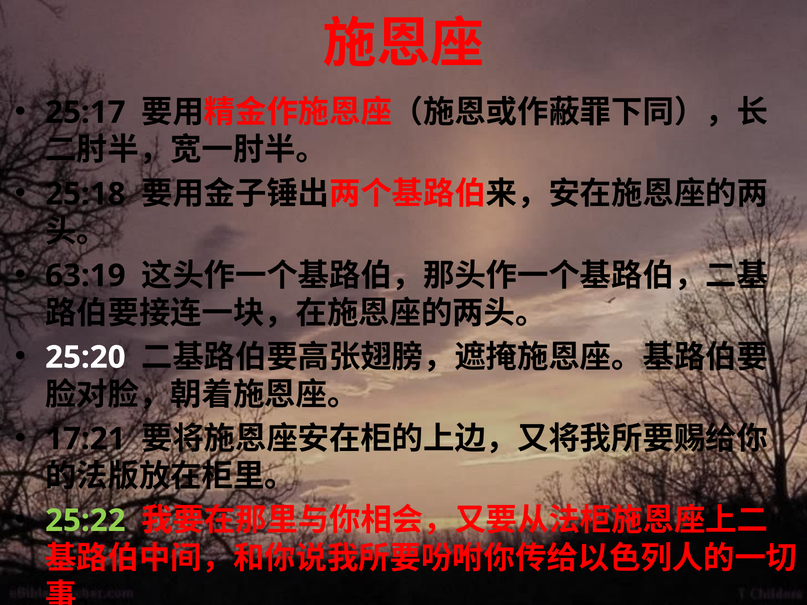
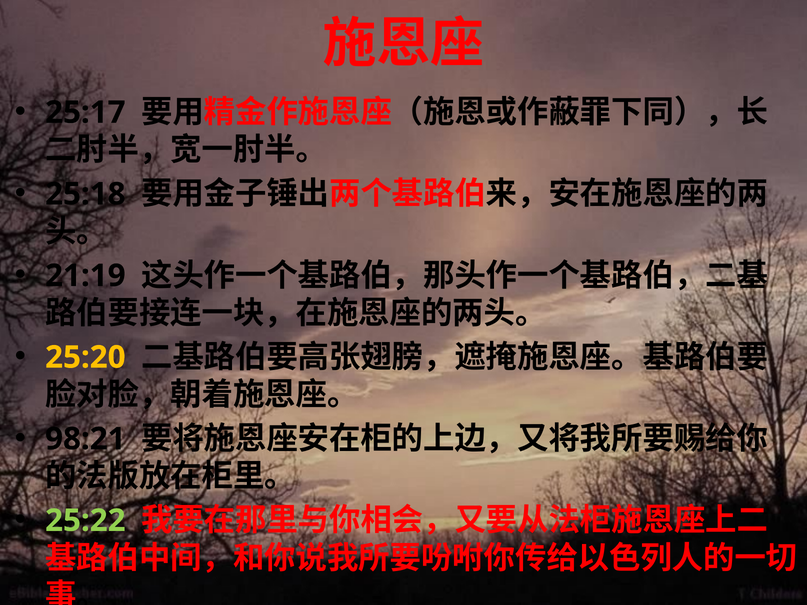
63:19: 63:19 -> 21:19
25:20 colour: white -> yellow
17:21: 17:21 -> 98:21
